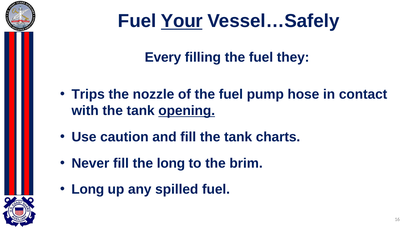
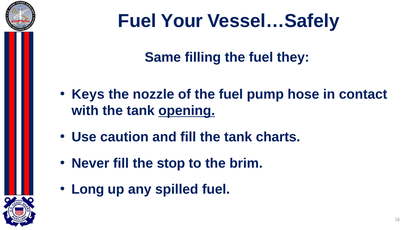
Your underline: present -> none
Every: Every -> Same
Trips: Trips -> Keys
the long: long -> stop
